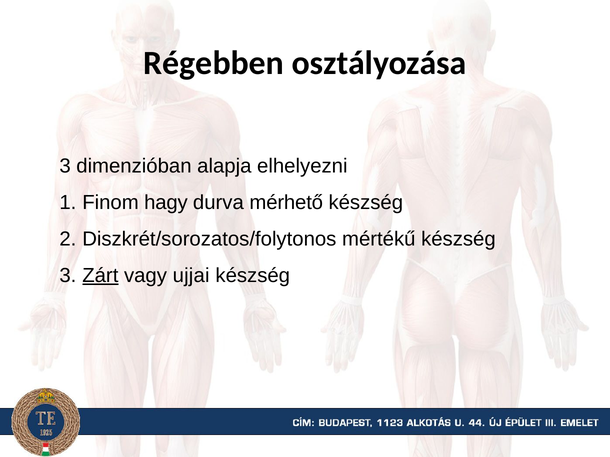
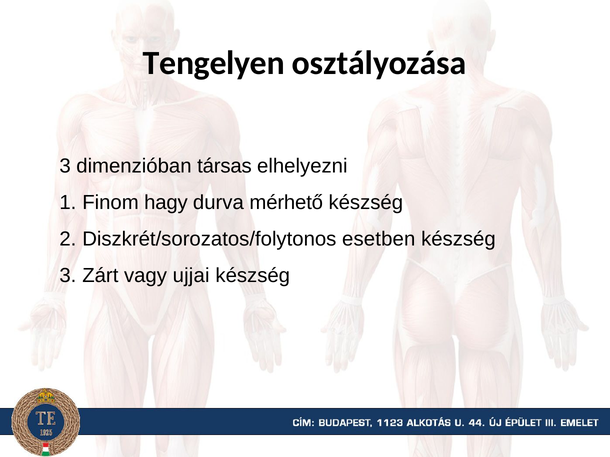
Régebben: Régebben -> Tengelyen
alapja: alapja -> társas
mértékű: mértékű -> esetben
Zárt underline: present -> none
